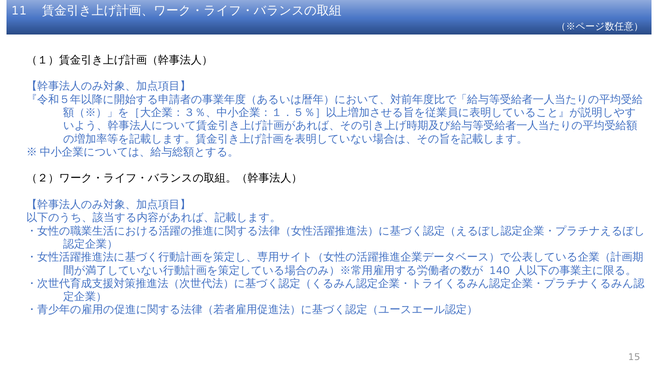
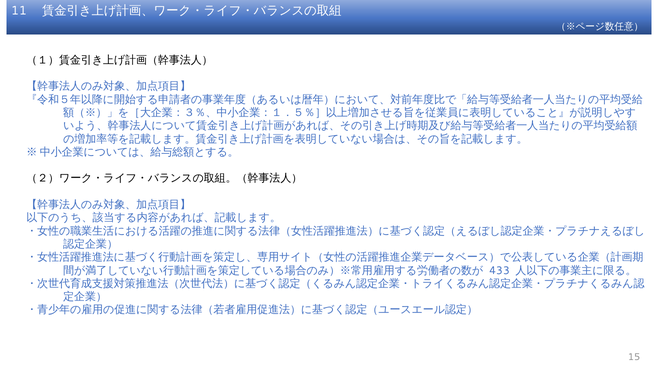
140: 140 -> 433
